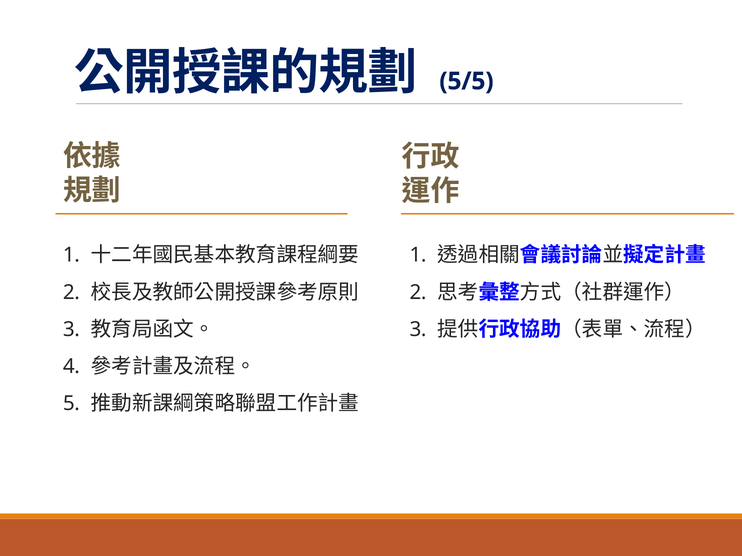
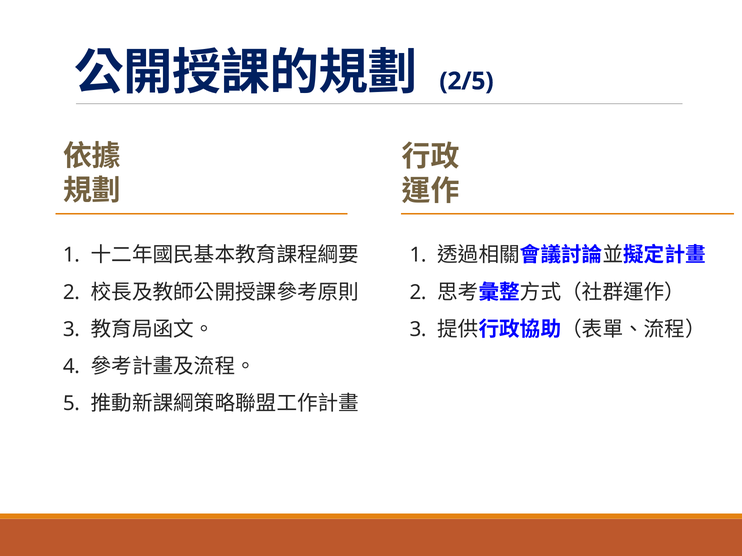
5/5: 5/5 -> 2/5
